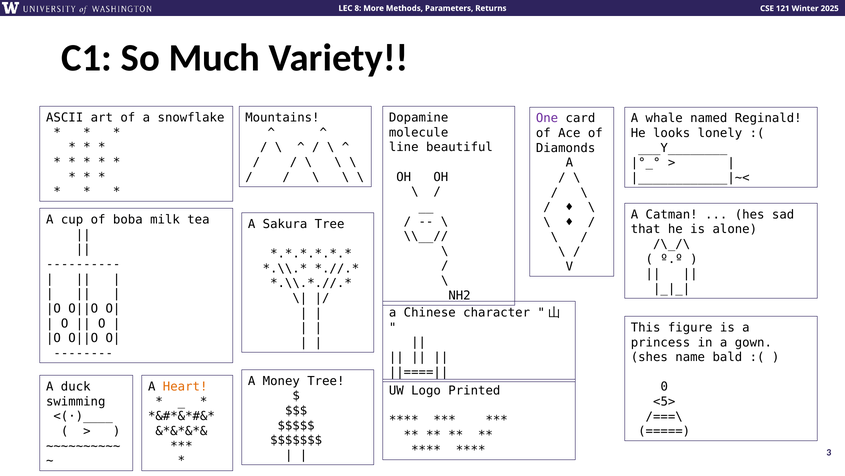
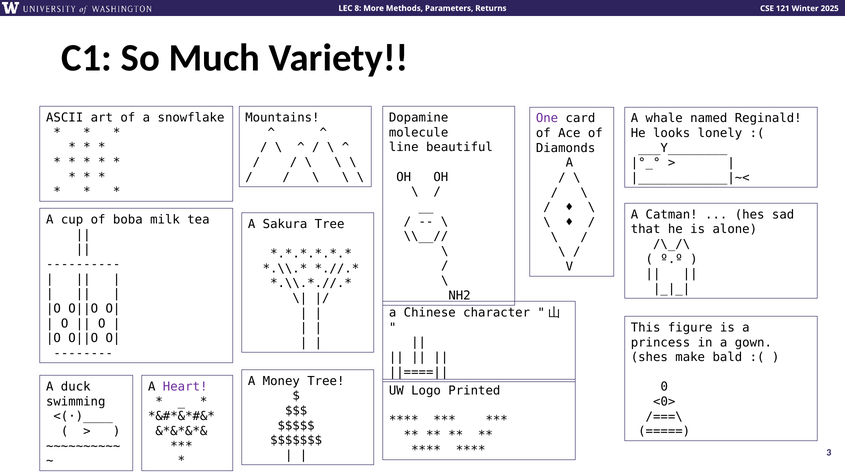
name: name -> make
Heart colour: orange -> purple
<5>: <5> -> <0>
